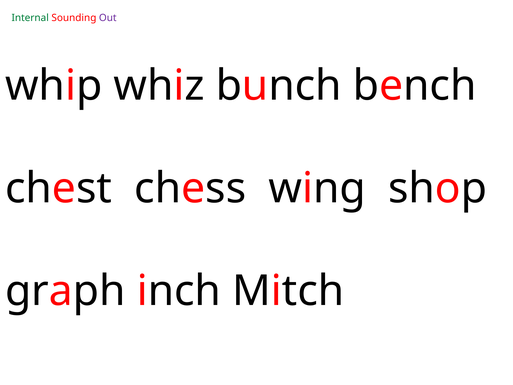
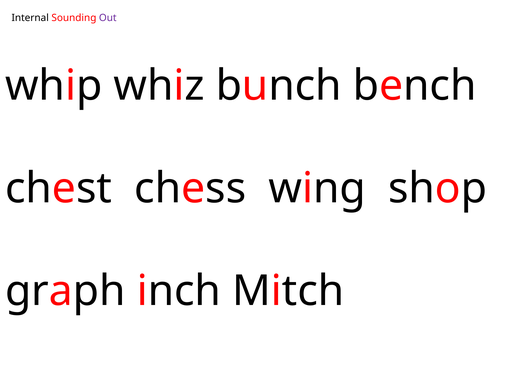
Internal colour: green -> black
